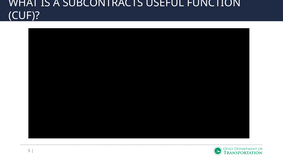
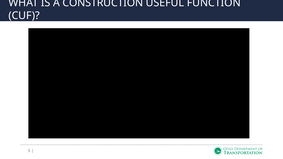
SUBCONTRACTS: SUBCONTRACTS -> CONSTRUCTION
